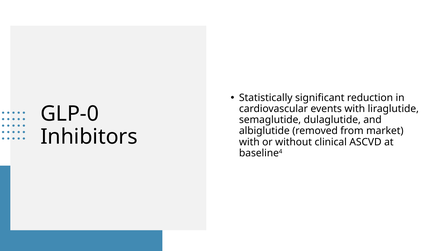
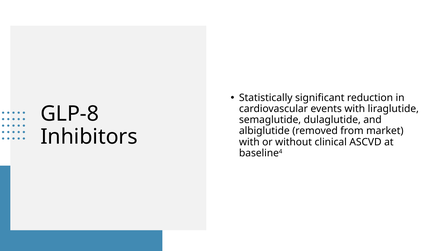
GLP-0: GLP-0 -> GLP-8
